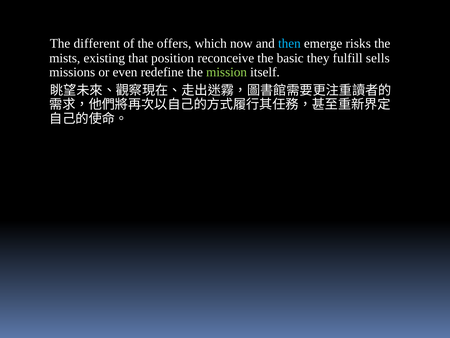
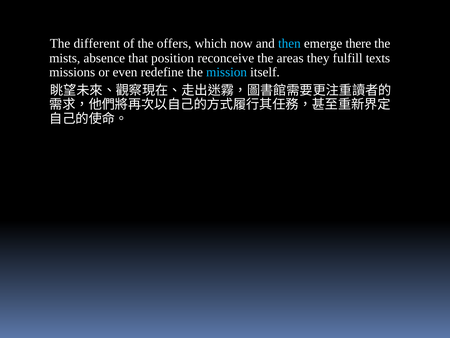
risks: risks -> there
existing: existing -> absence
basic: basic -> areas
sells: sells -> texts
mission colour: light green -> light blue
